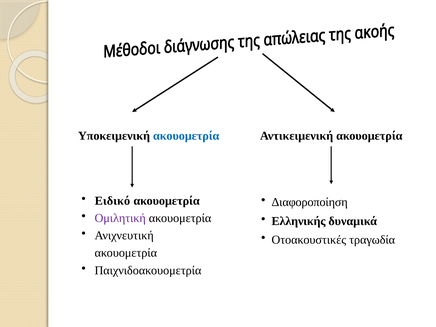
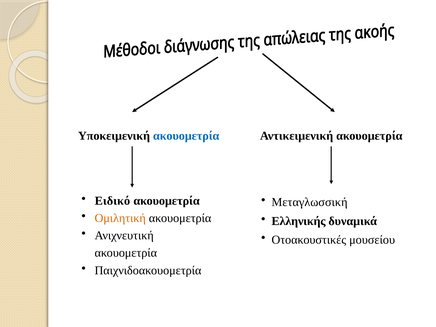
Διαφοροποίηση: Διαφοροποίηση -> Μεταγλωσσική
Ομιλητική colour: purple -> orange
τραγωδία: τραγωδία -> μουσείου
